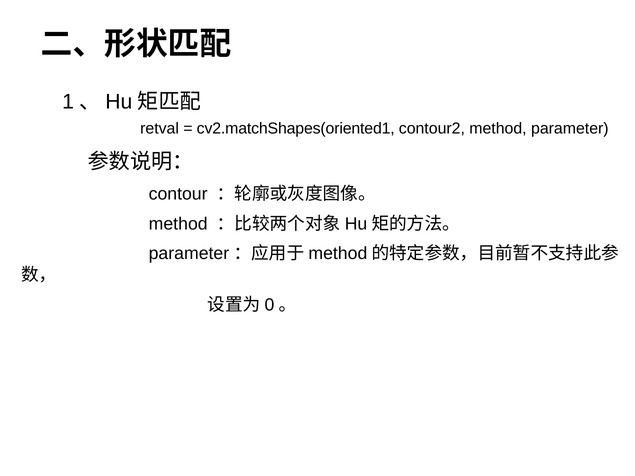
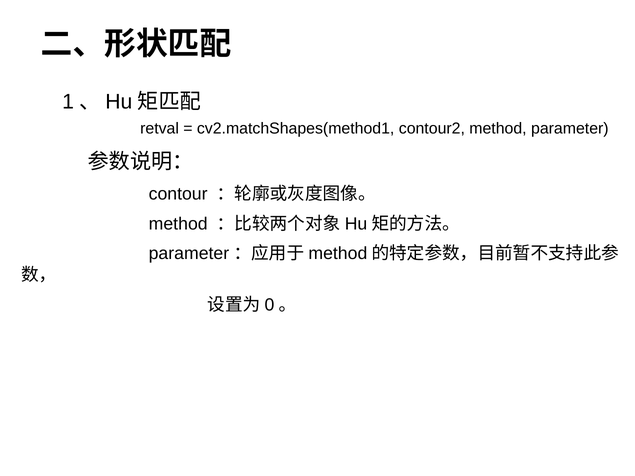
cv2.matchShapes(oriented1: cv2.matchShapes(oriented1 -> cv2.matchShapes(method1
